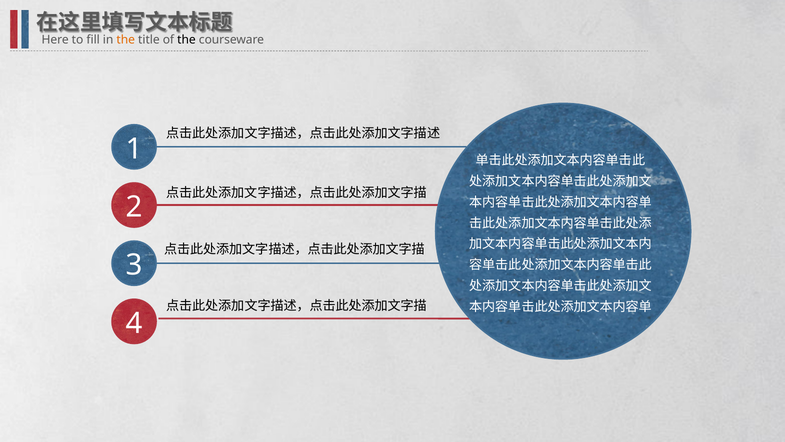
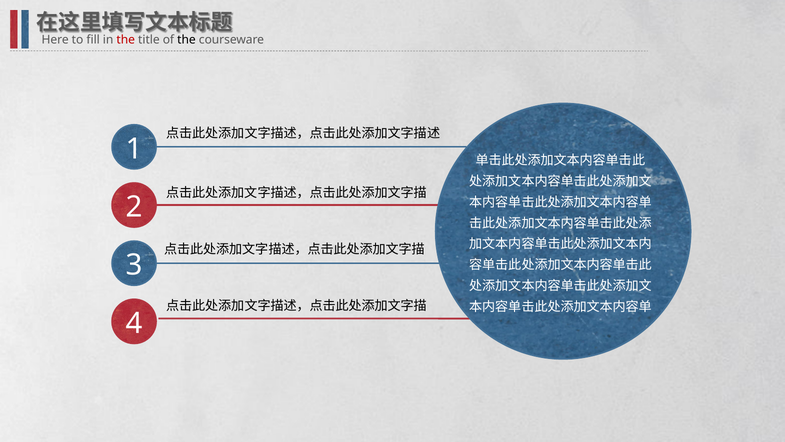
the at (126, 40) colour: orange -> red
